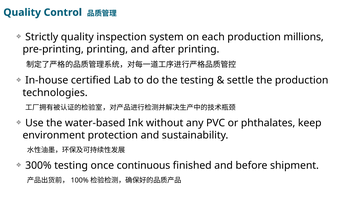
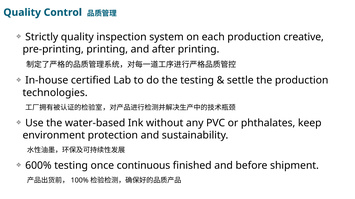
millions: millions -> creative
300%: 300% -> 600%
